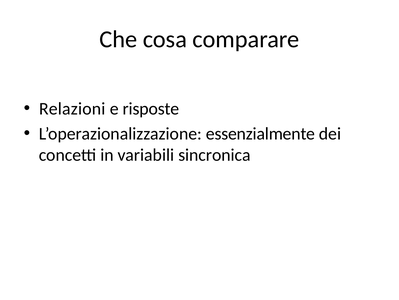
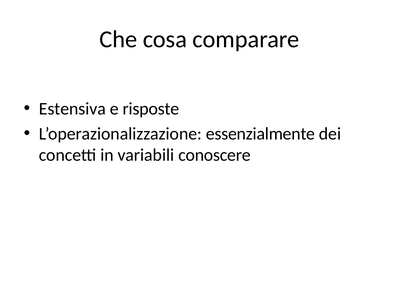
Relazioni: Relazioni -> Estensiva
sincronica: sincronica -> conoscere
